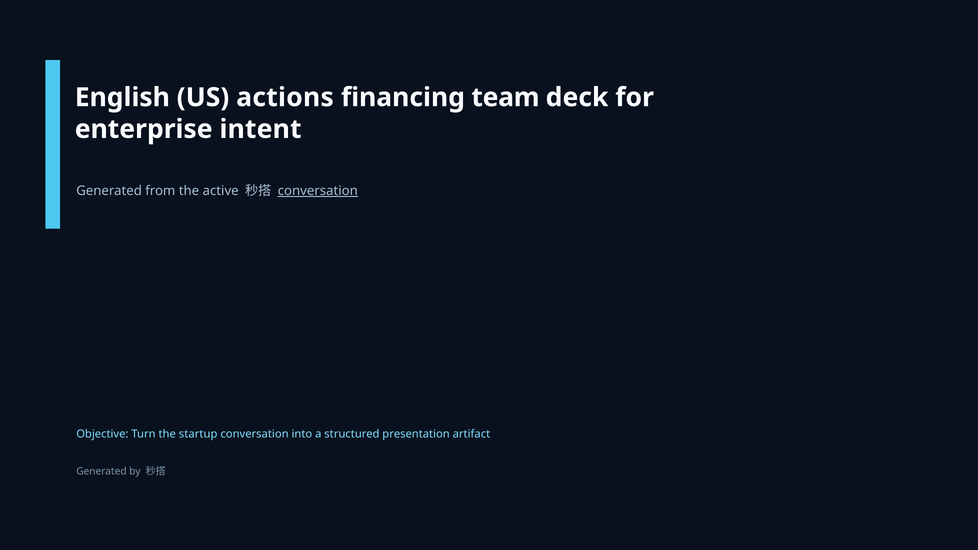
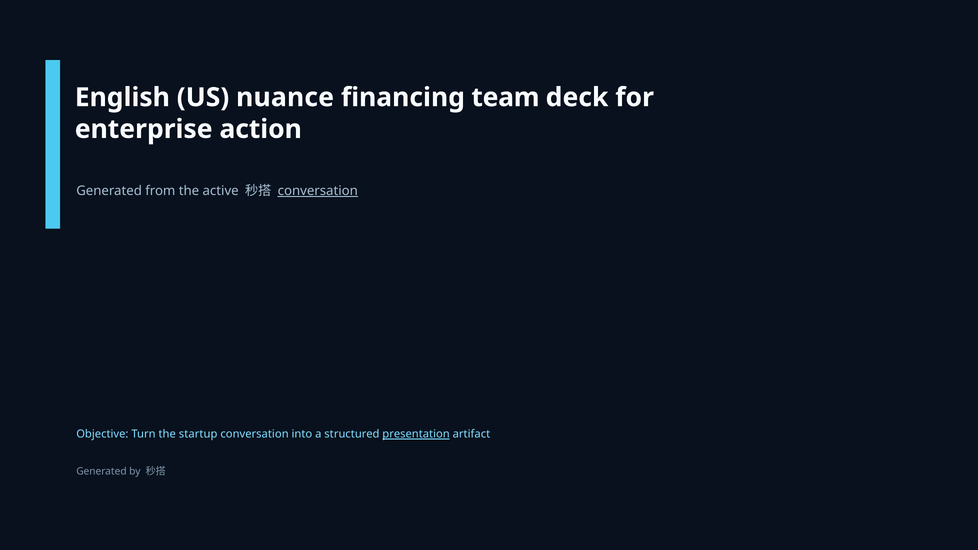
actions: actions -> nuance
intent: intent -> action
presentation underline: none -> present
